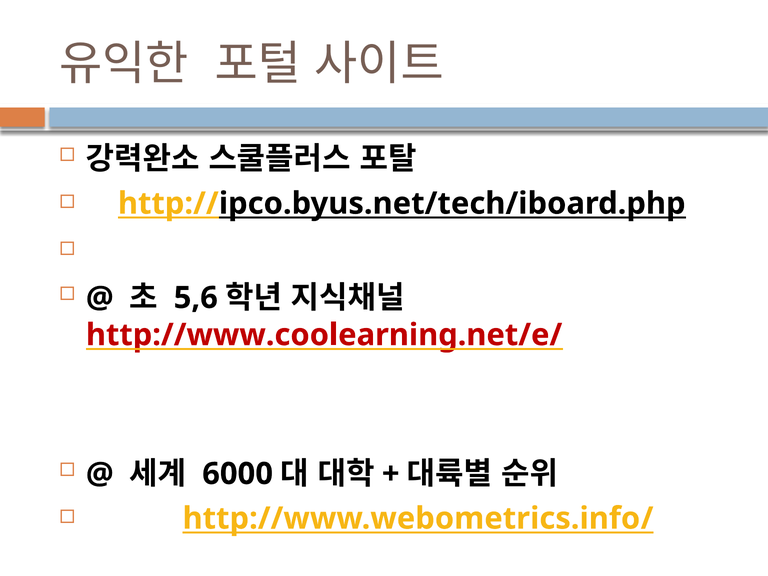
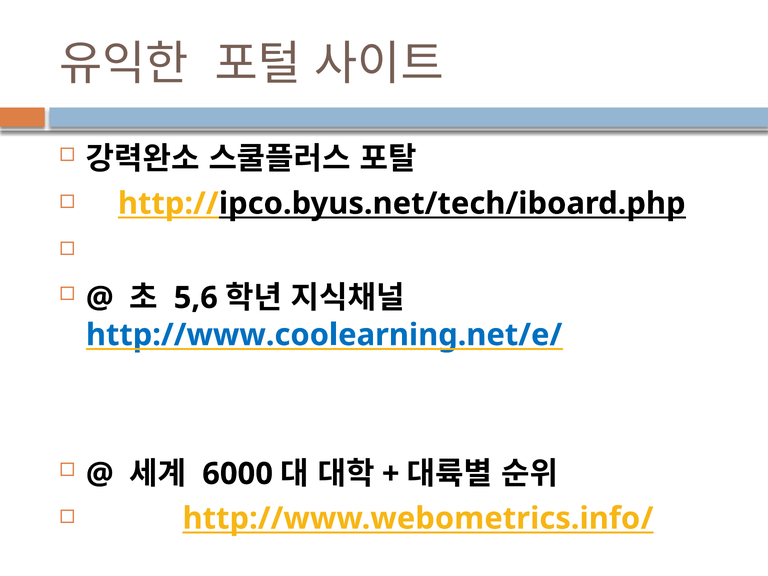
http://www.coolearning.net/e/ colour: red -> blue
